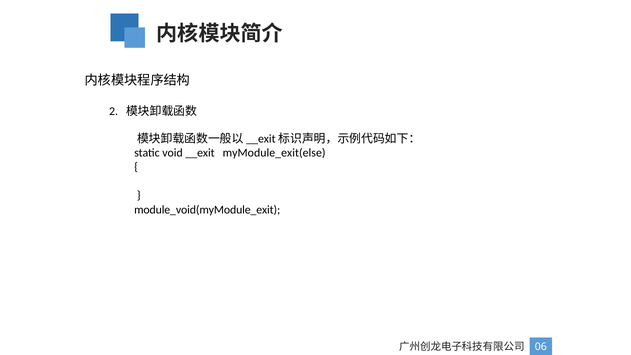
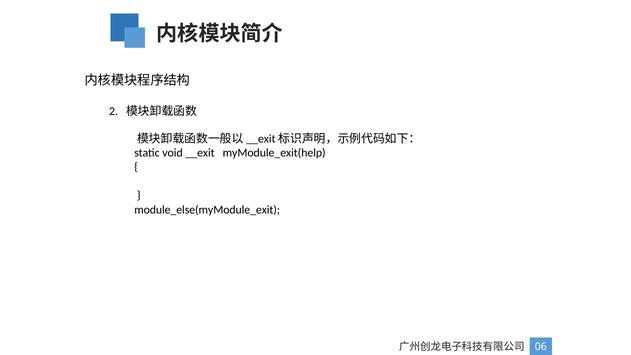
myModule_exit(else: myModule_exit(else -> myModule_exit(help
module_void(myModule_exit: module_void(myModule_exit -> module_else(myModule_exit
